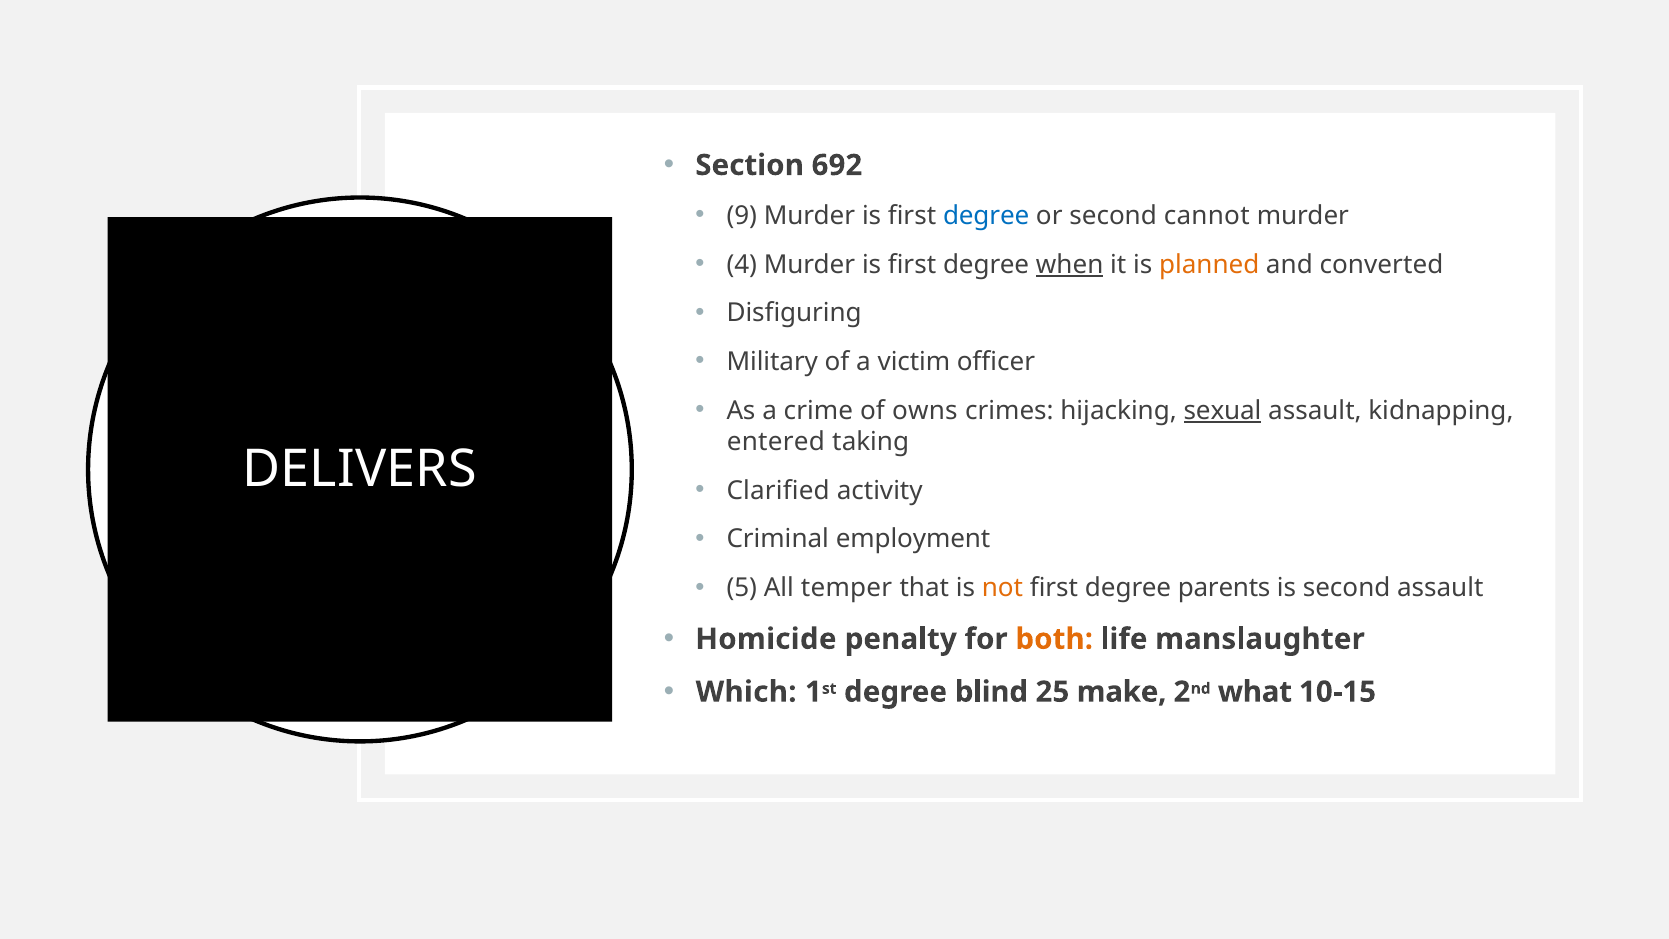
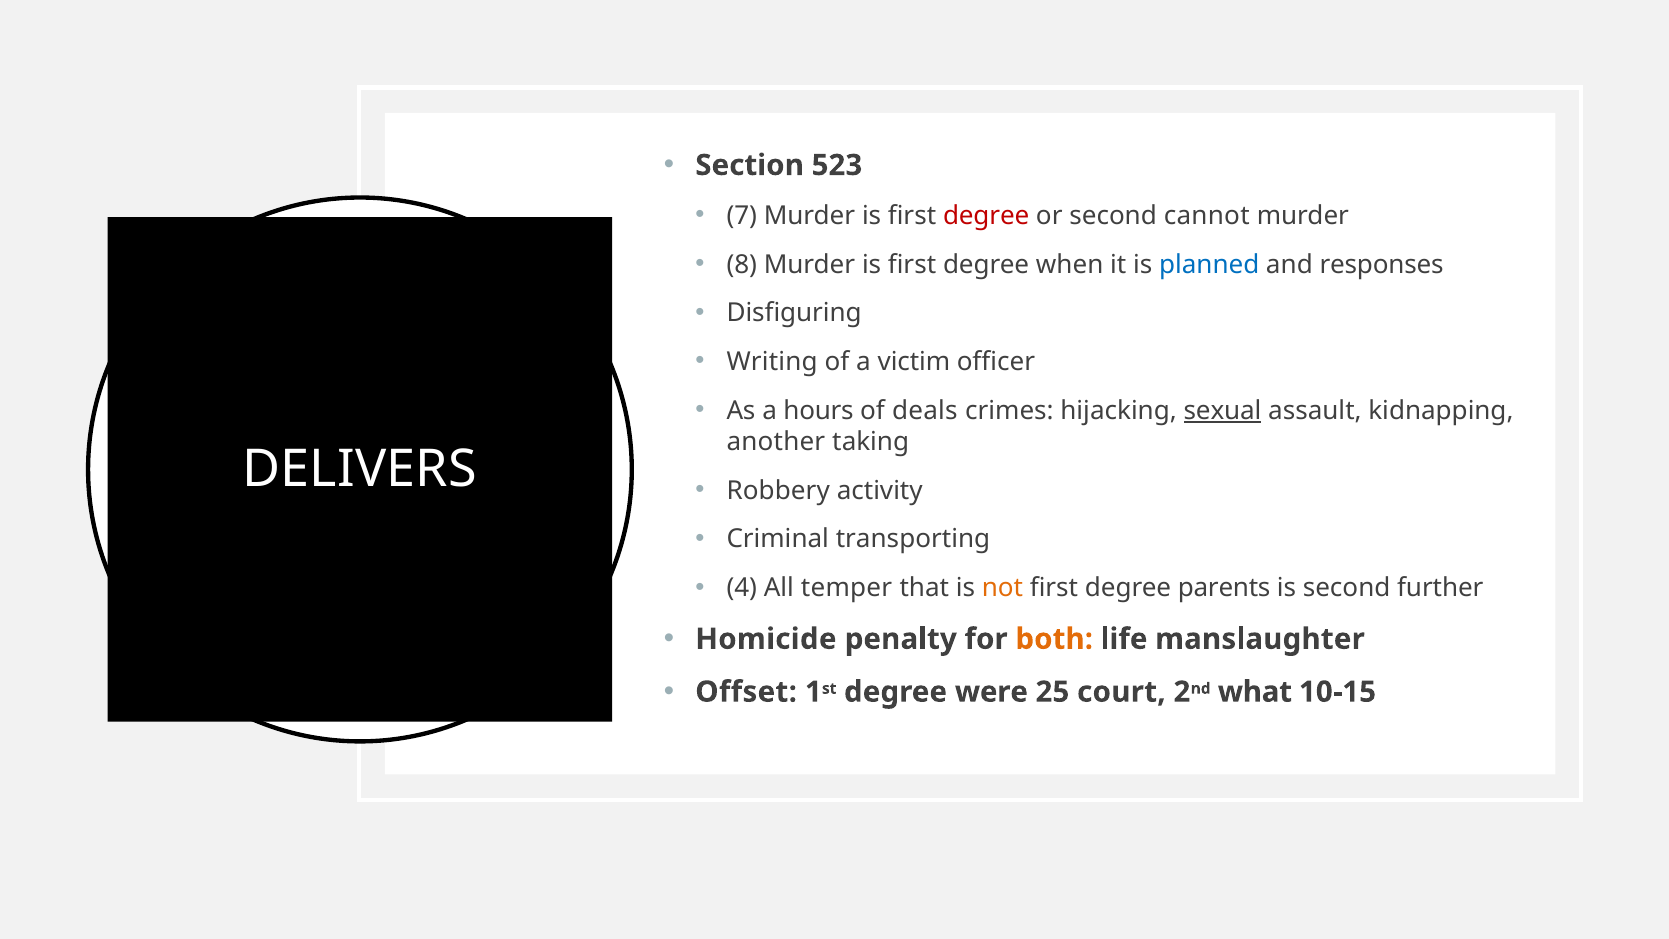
692: 692 -> 523
9: 9 -> 7
degree at (986, 216) colour: blue -> red
4: 4 -> 8
when underline: present -> none
planned colour: orange -> blue
converted: converted -> responses
Military: Military -> Writing
crime: crime -> hours
owns: owns -> deals
entered: entered -> another
Clarified: Clarified -> Robbery
employment: employment -> transporting
5: 5 -> 4
second assault: assault -> further
Which: Which -> Offset
blind: blind -> were
make: make -> court
